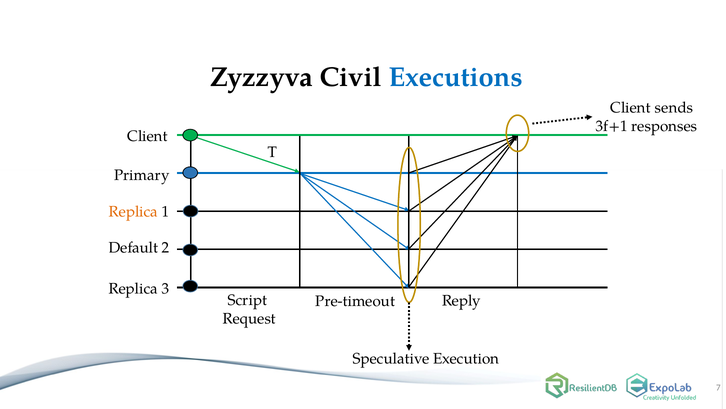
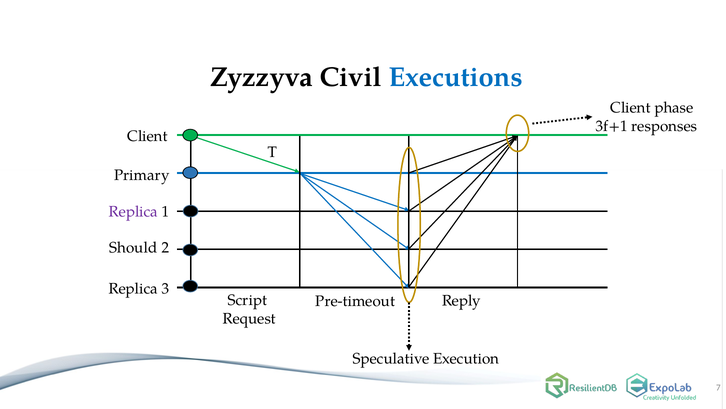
sends: sends -> phase
Replica at (133, 211) colour: orange -> purple
Default: Default -> Should
